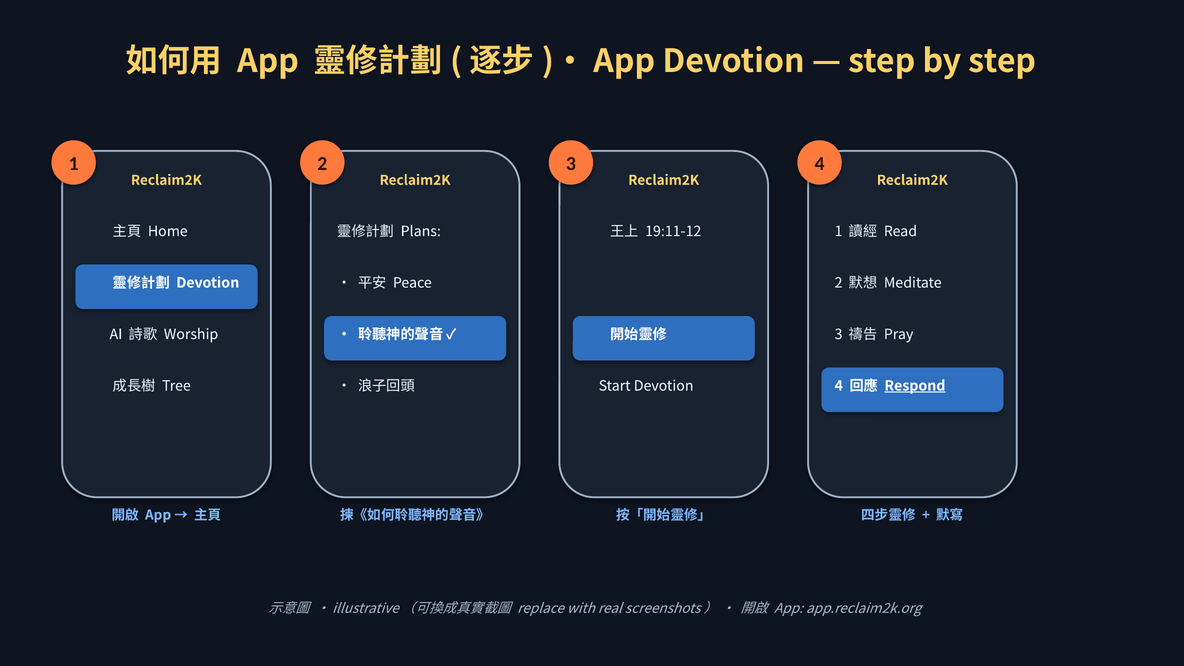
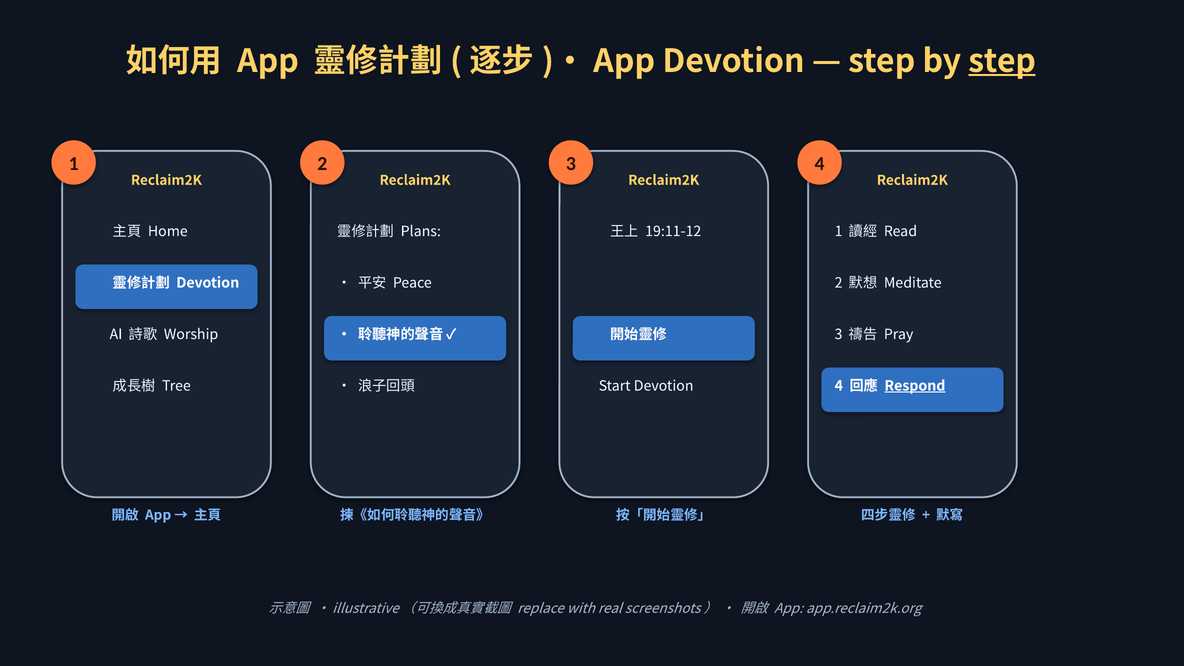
step at (1002, 61) underline: none -> present
